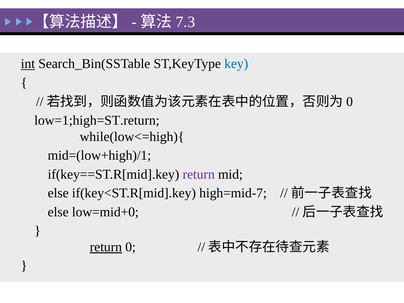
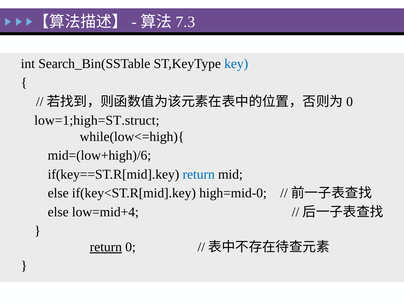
int underline: present -> none
low=1;high=ST.return: low=1;high=ST.return -> low=1;high=ST.struct
mid=(low+high)/1: mid=(low+high)/1 -> mid=(low+high)/6
return at (199, 174) colour: purple -> blue
high=mid-7: high=mid-7 -> high=mid-0
low=mid+0: low=mid+0 -> low=mid+4
